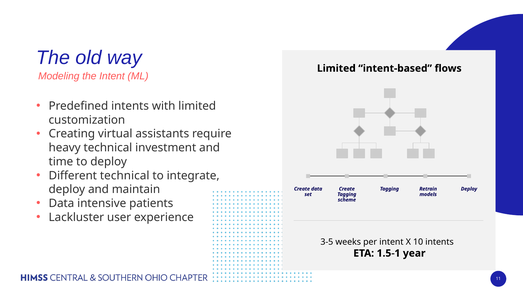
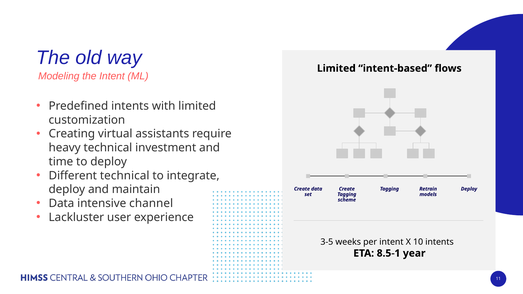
patients: patients -> channel
1.5-1: 1.5-1 -> 8.5-1
